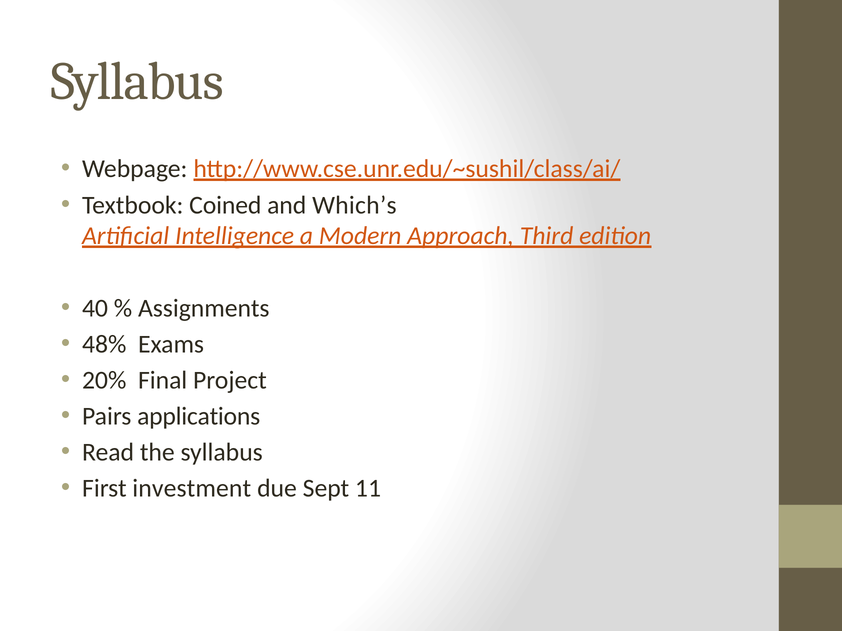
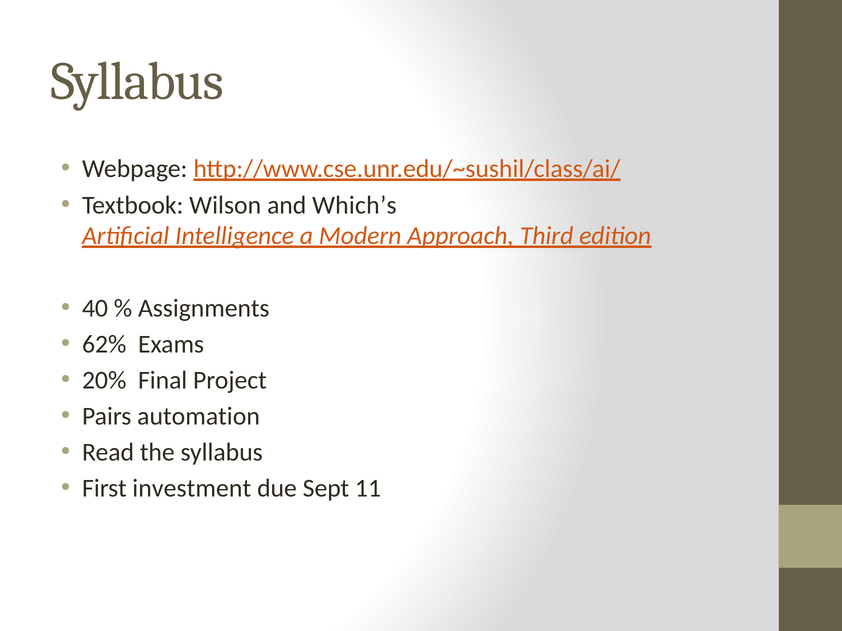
Coined: Coined -> Wilson
48%: 48% -> 62%
applications: applications -> automation
